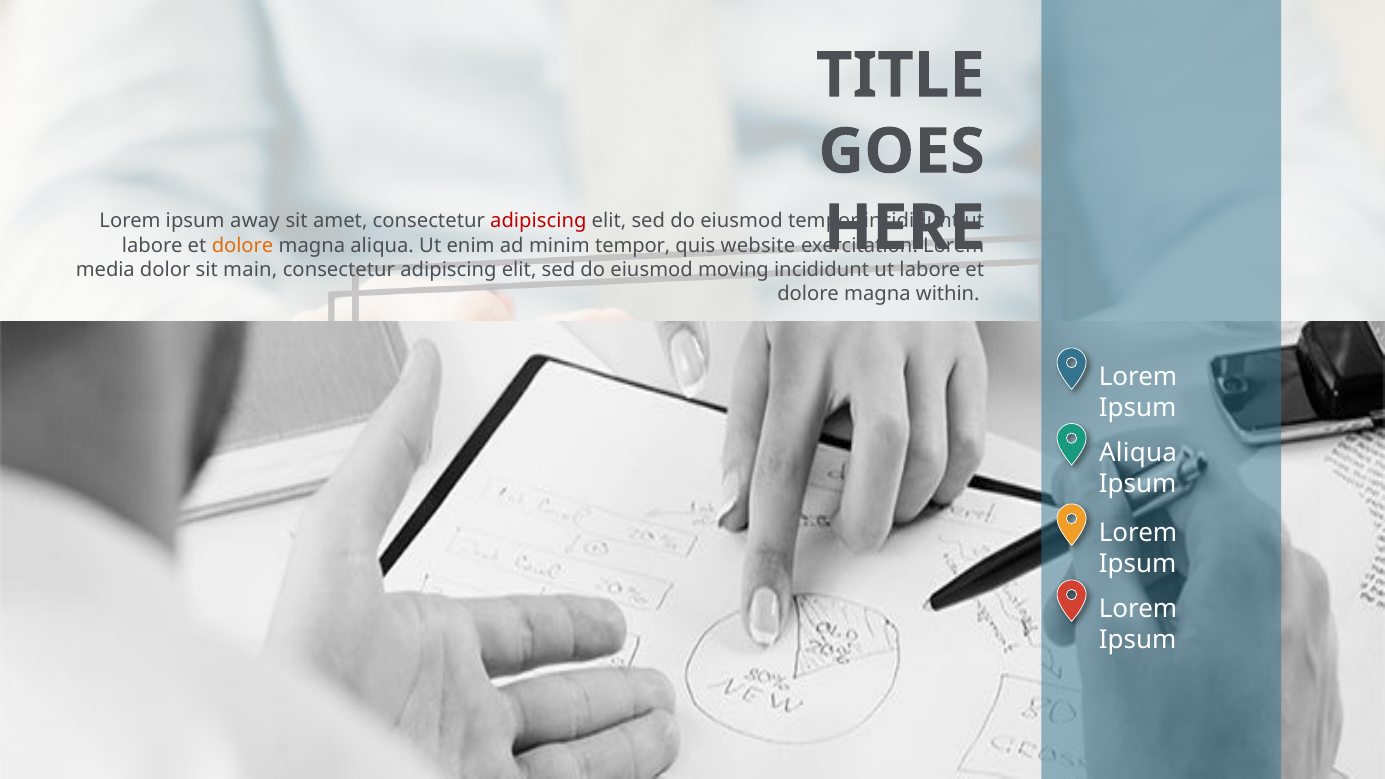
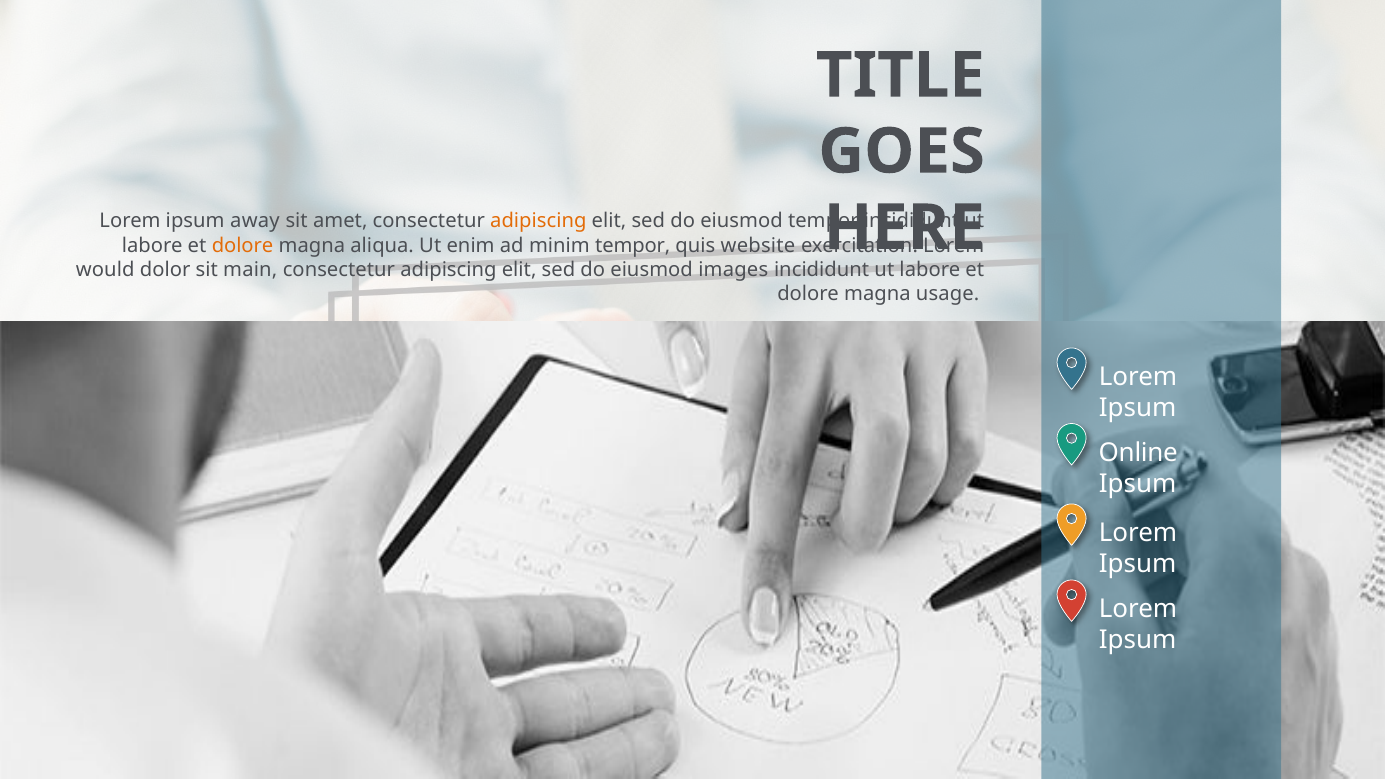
adipiscing at (538, 221) colour: red -> orange
media: media -> would
moving: moving -> images
within: within -> usage
Aliqua at (1138, 453): Aliqua -> Online
